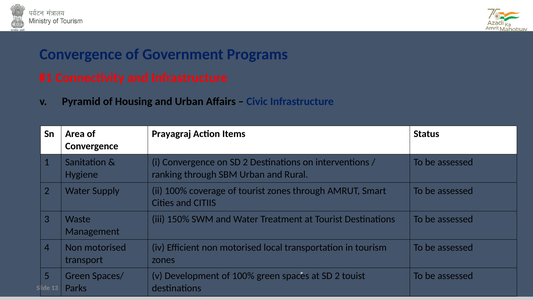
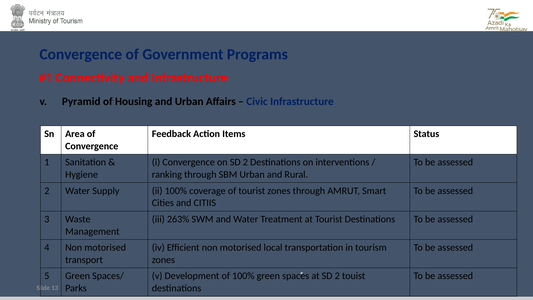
Prayagraj: Prayagraj -> Feedback
150%: 150% -> 263%
